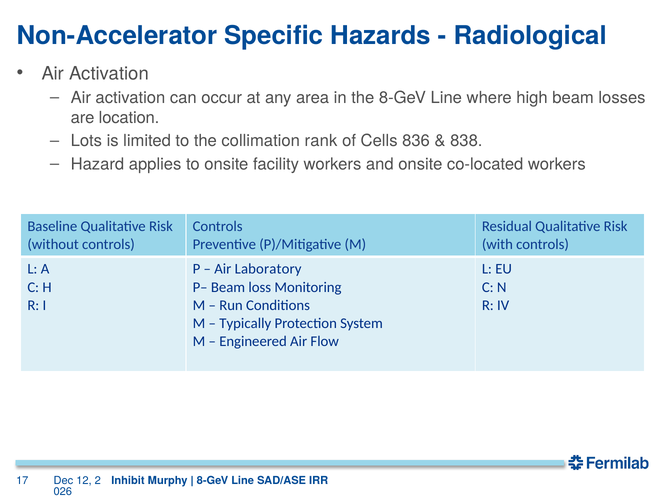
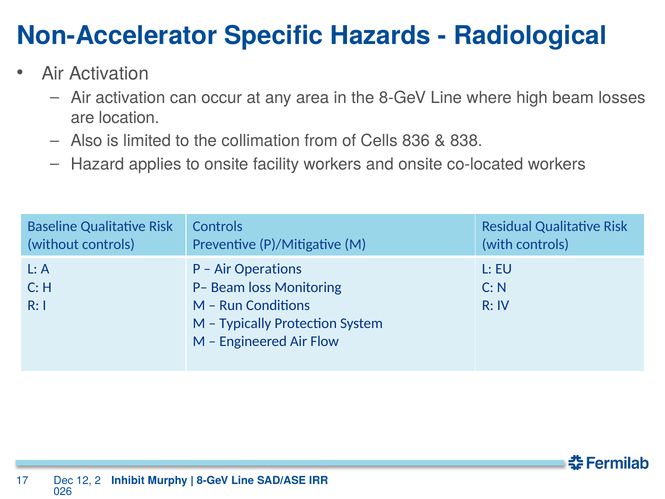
Lots: Lots -> Also
rank: rank -> from
Laboratory: Laboratory -> Operations
